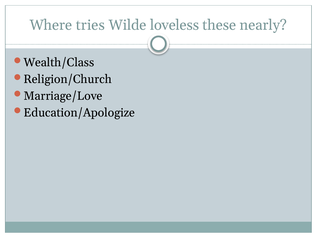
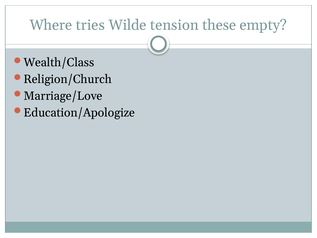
loveless: loveless -> tension
nearly: nearly -> empty
